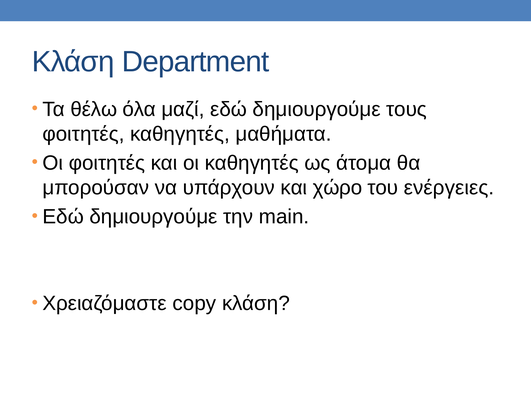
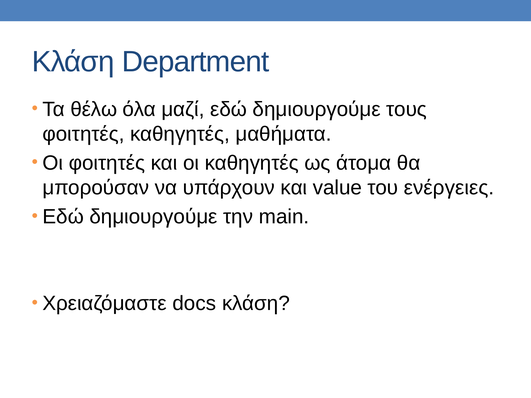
χώρο: χώρο -> value
copy: copy -> docs
